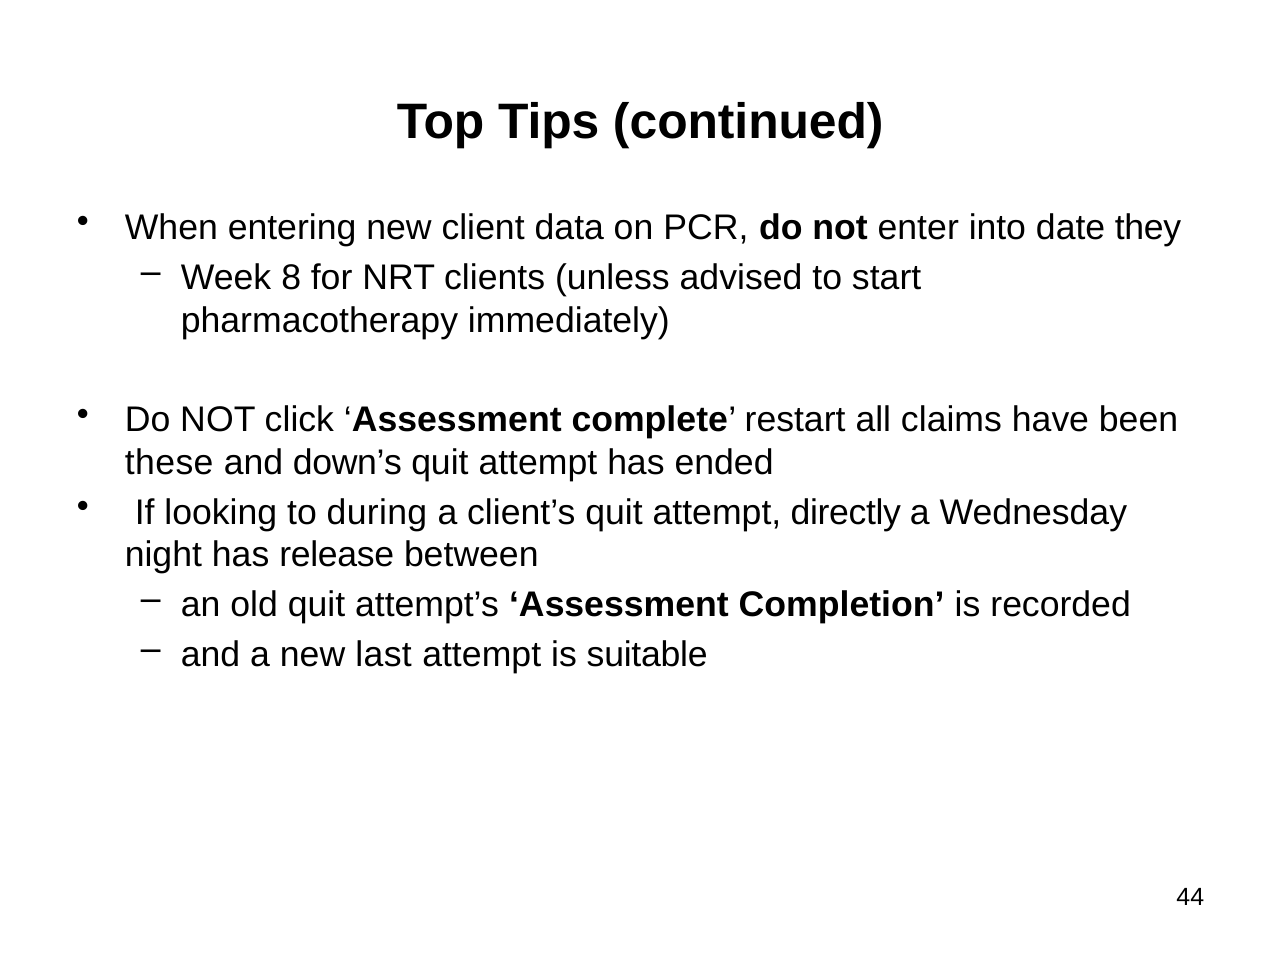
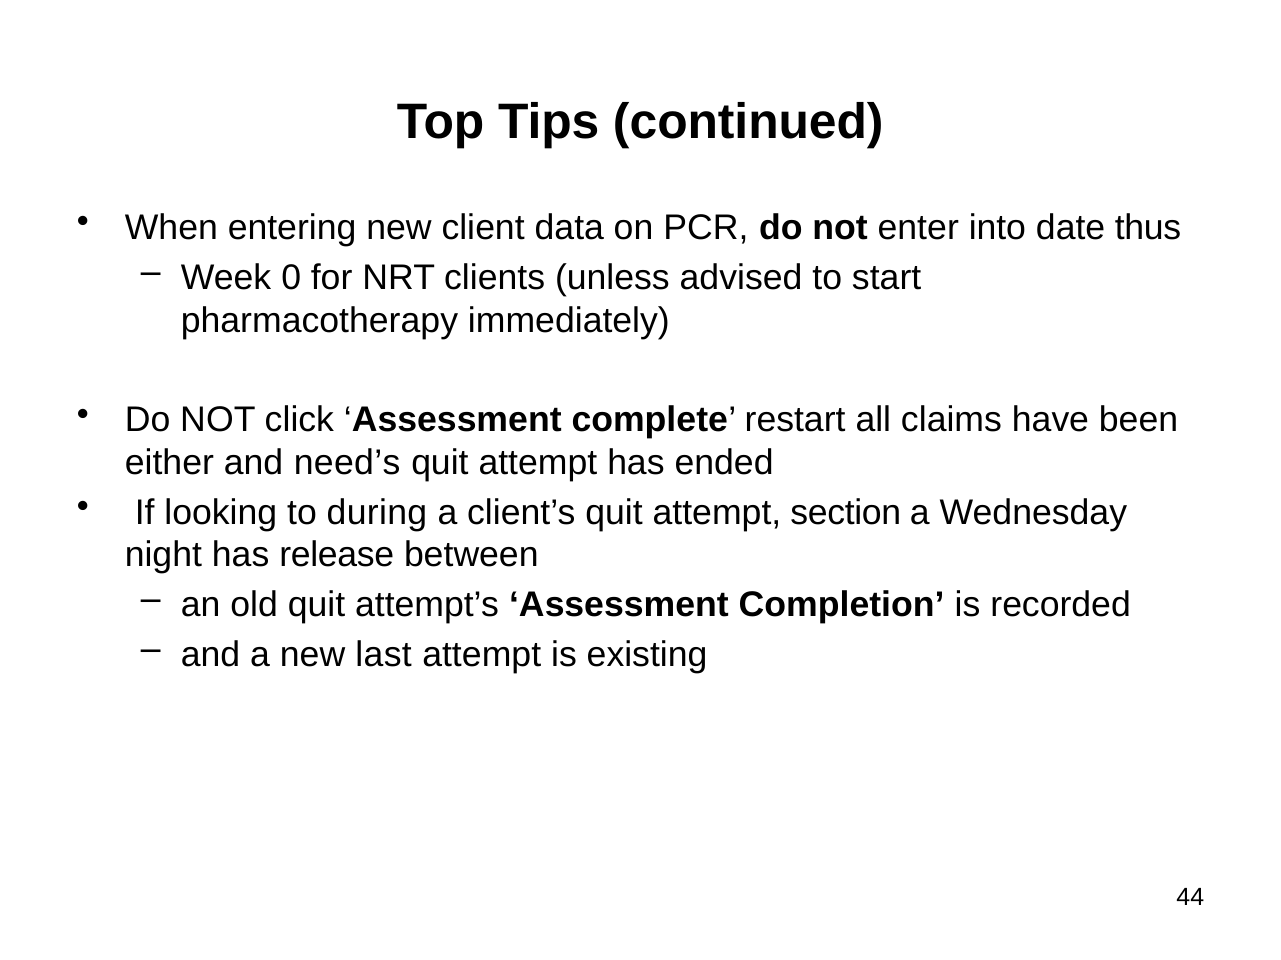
they: they -> thus
8: 8 -> 0
these: these -> either
down’s: down’s -> need’s
directly: directly -> section
suitable: suitable -> existing
